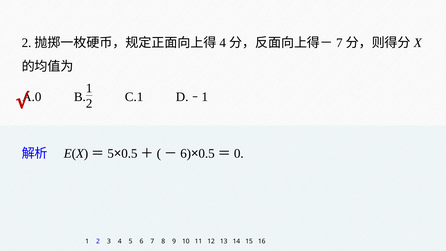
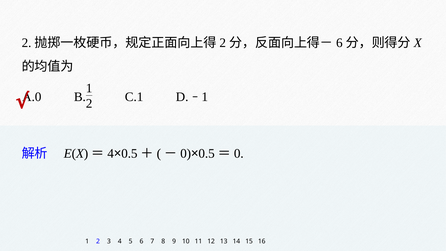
4 at (223, 43): 4 -> 2
7 at (339, 43): 7 -> 6
5 at (111, 154): 5 -> 4
6 at (186, 154): 6 -> 0
